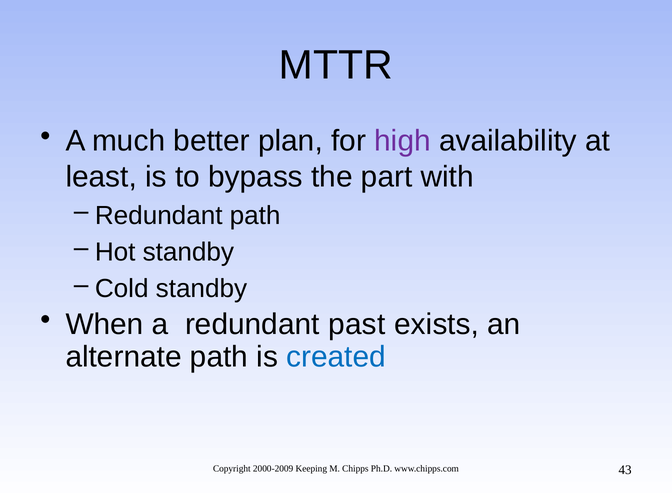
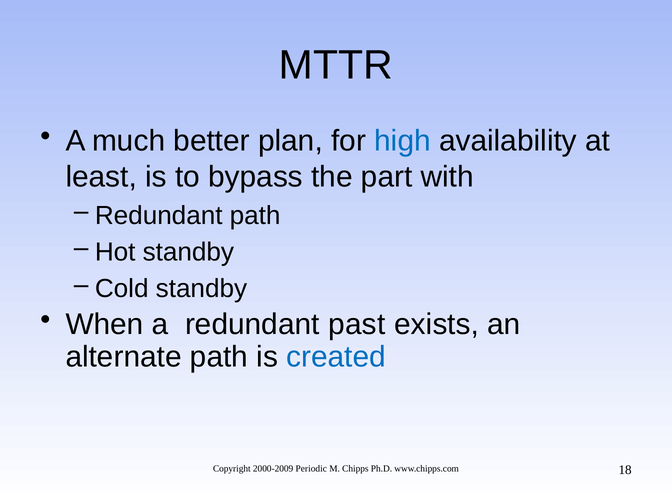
high colour: purple -> blue
Keeping: Keeping -> Periodic
43: 43 -> 18
